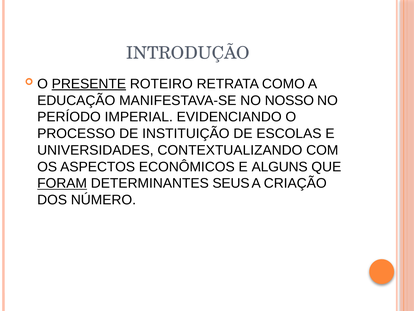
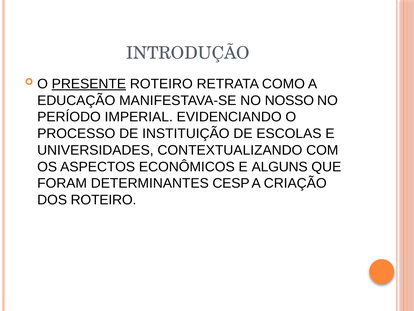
FORAM underline: present -> none
SEUS: SEUS -> CESP
DOS NÚMERO: NÚMERO -> ROTEIRO
